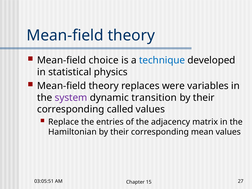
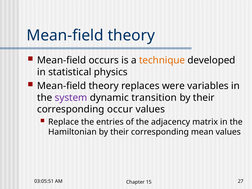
choice: choice -> occurs
technique colour: blue -> orange
called: called -> occur
